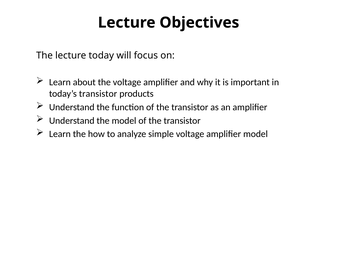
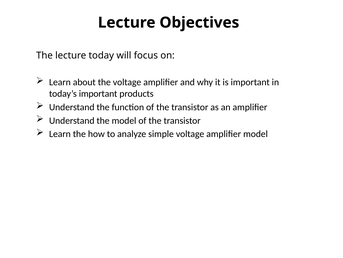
today’s transistor: transistor -> important
